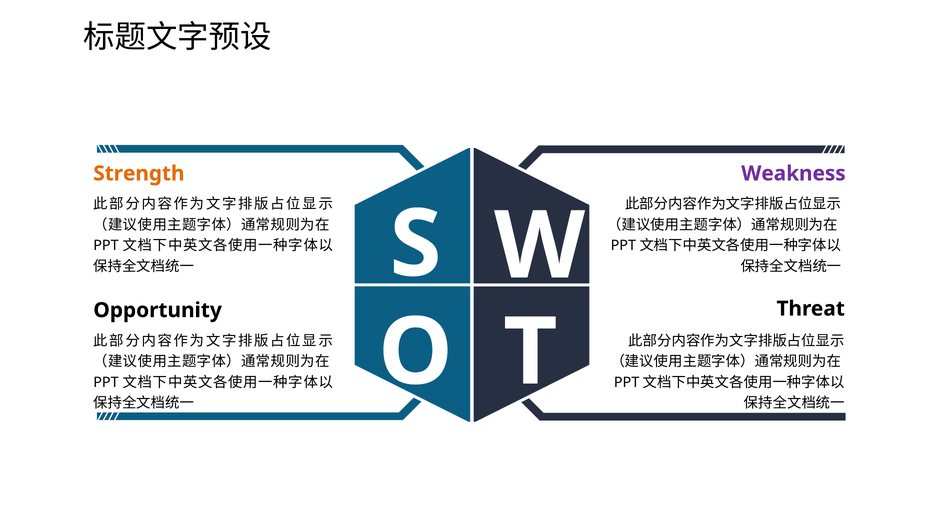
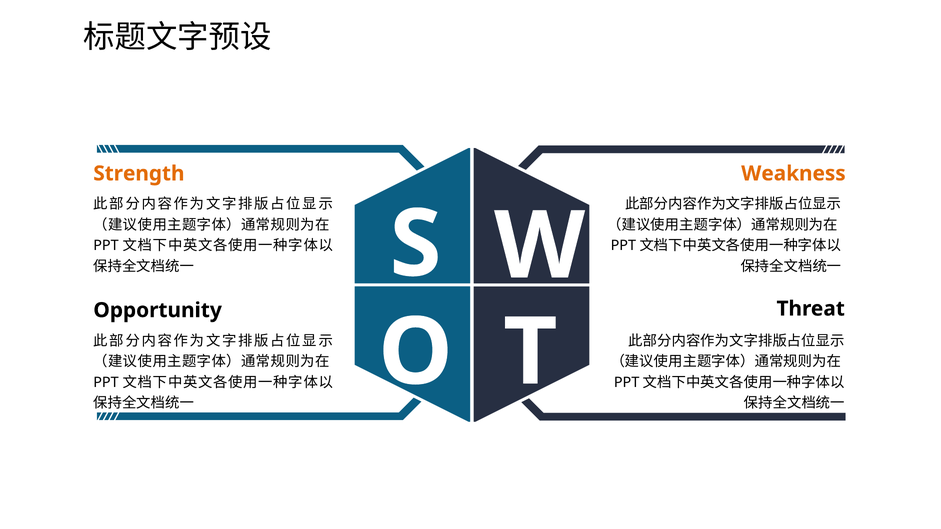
Weakness colour: purple -> orange
